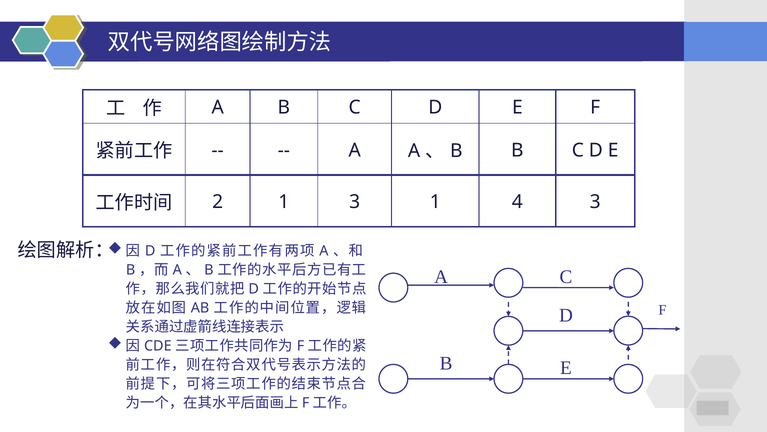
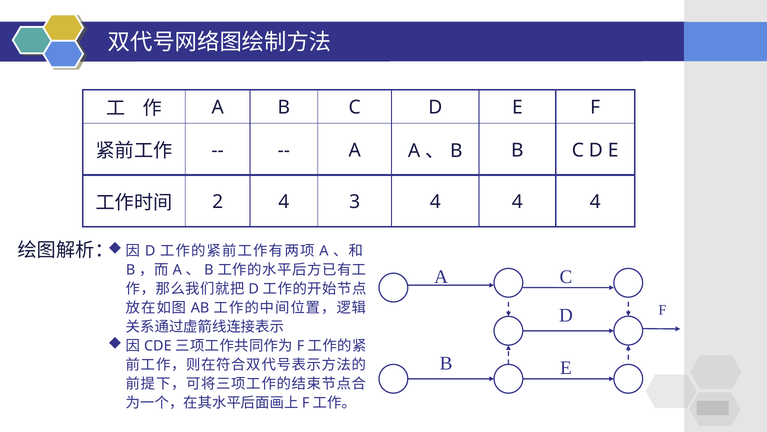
2 1: 1 -> 4
3 1: 1 -> 4
3 at (595, 202): 3 -> 4
